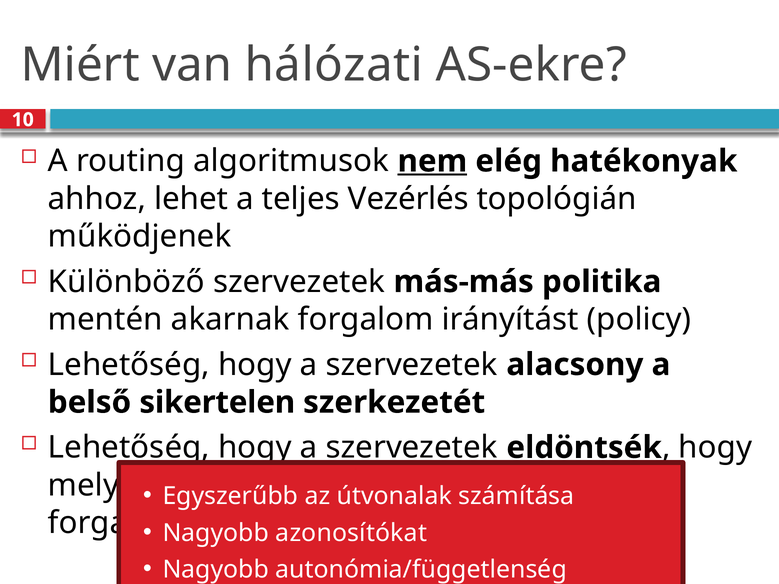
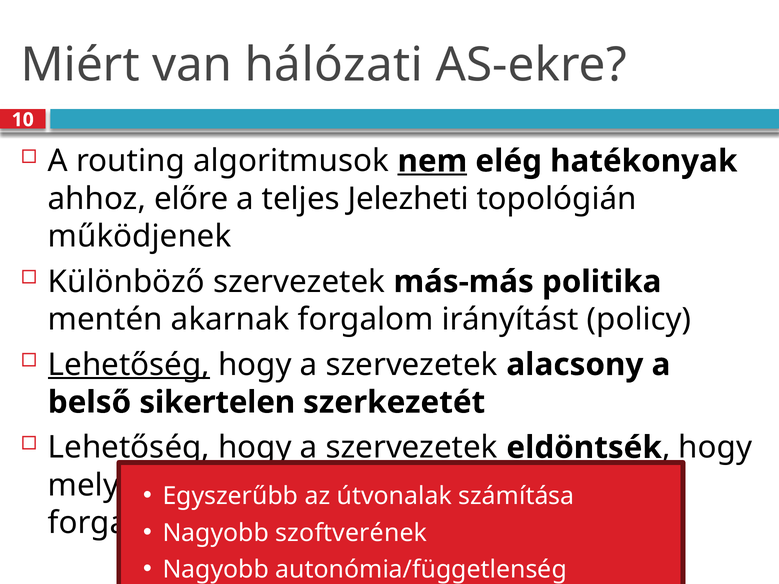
lehet: lehet -> előre
Vezérlés: Vezérlés -> Jelezheti
Lehetőség at (129, 365) underline: none -> present
azonosítókat: azonosítókat -> szoftverének
